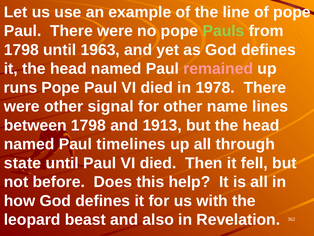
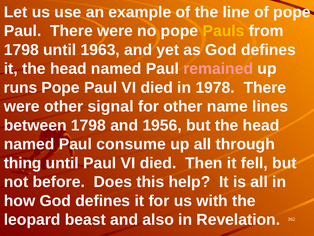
Pauls colour: light green -> yellow
1913: 1913 -> 1956
timelines: timelines -> consume
state: state -> thing
